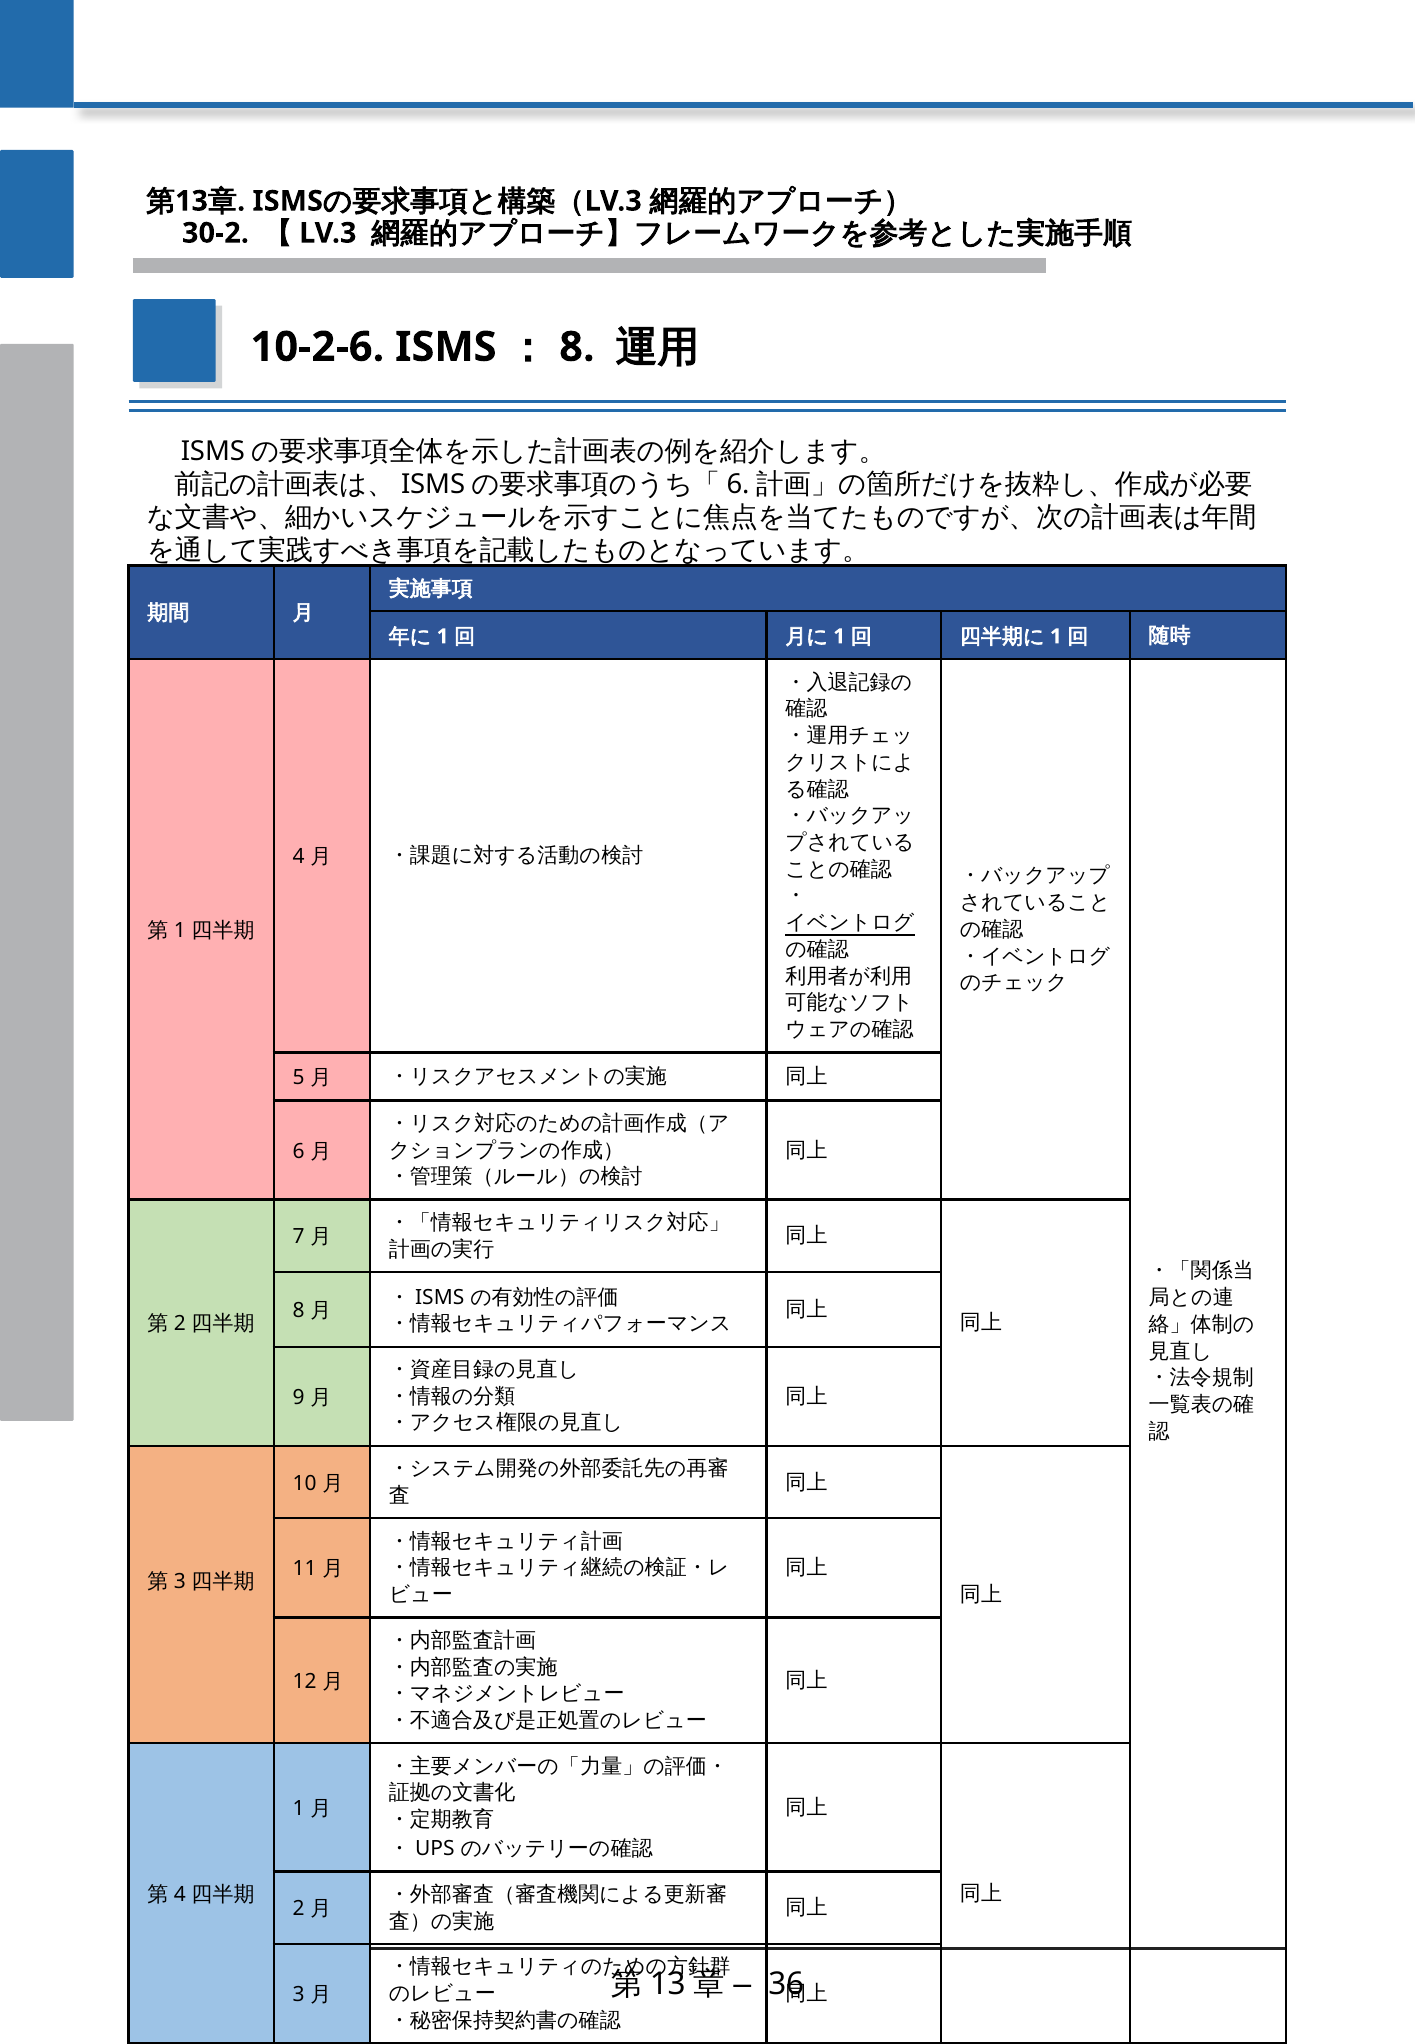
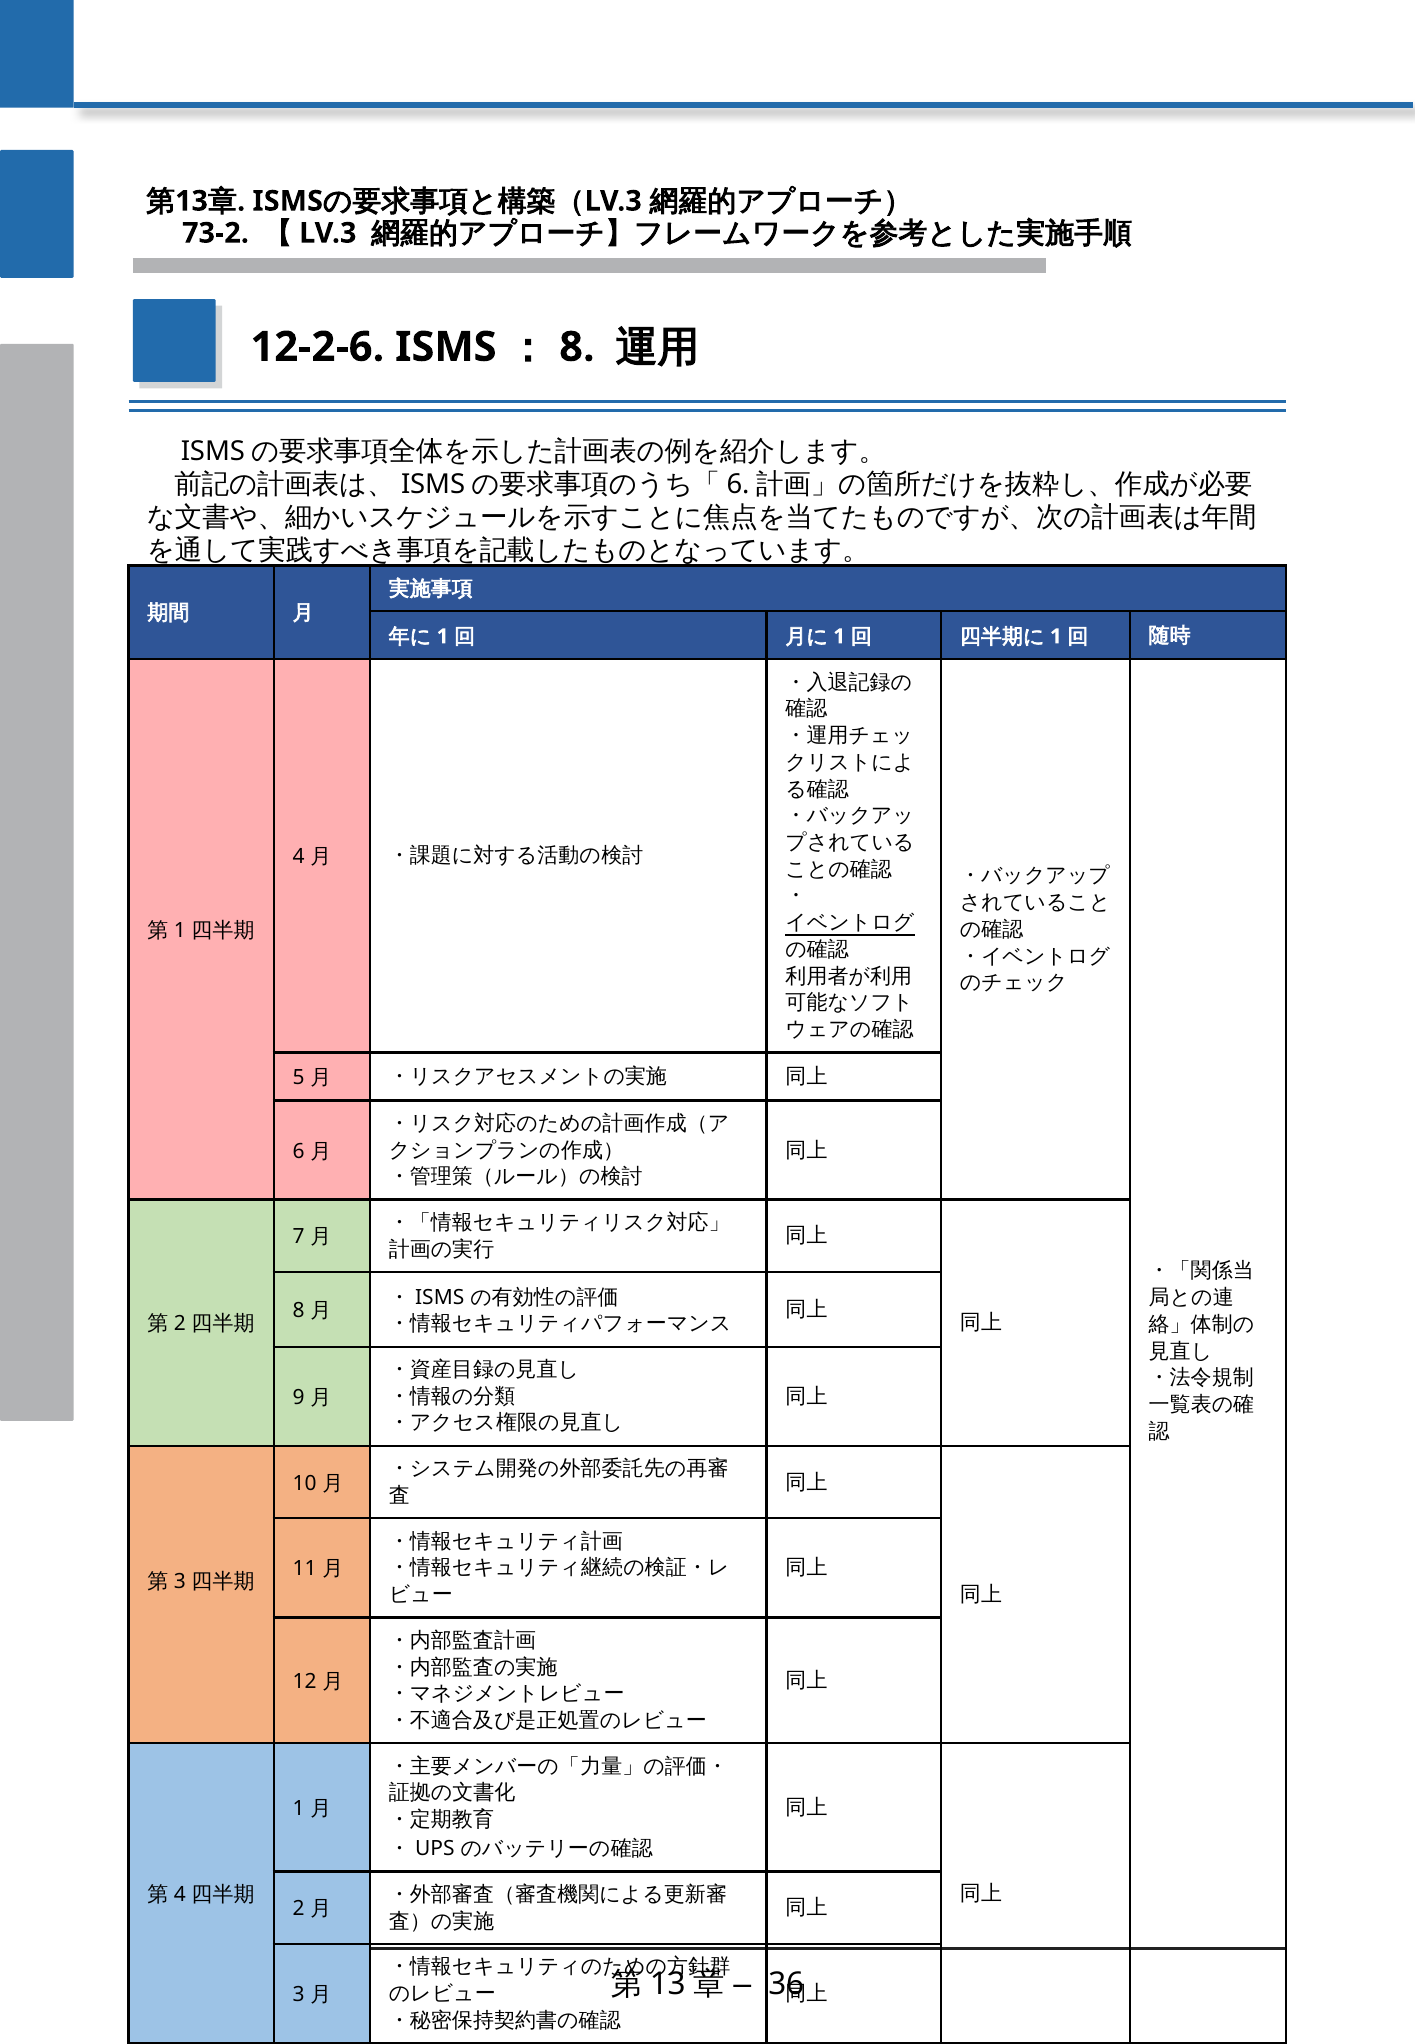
30-2: 30-2 -> 73-2
10-2-6: 10-2-6 -> 12-2-6
